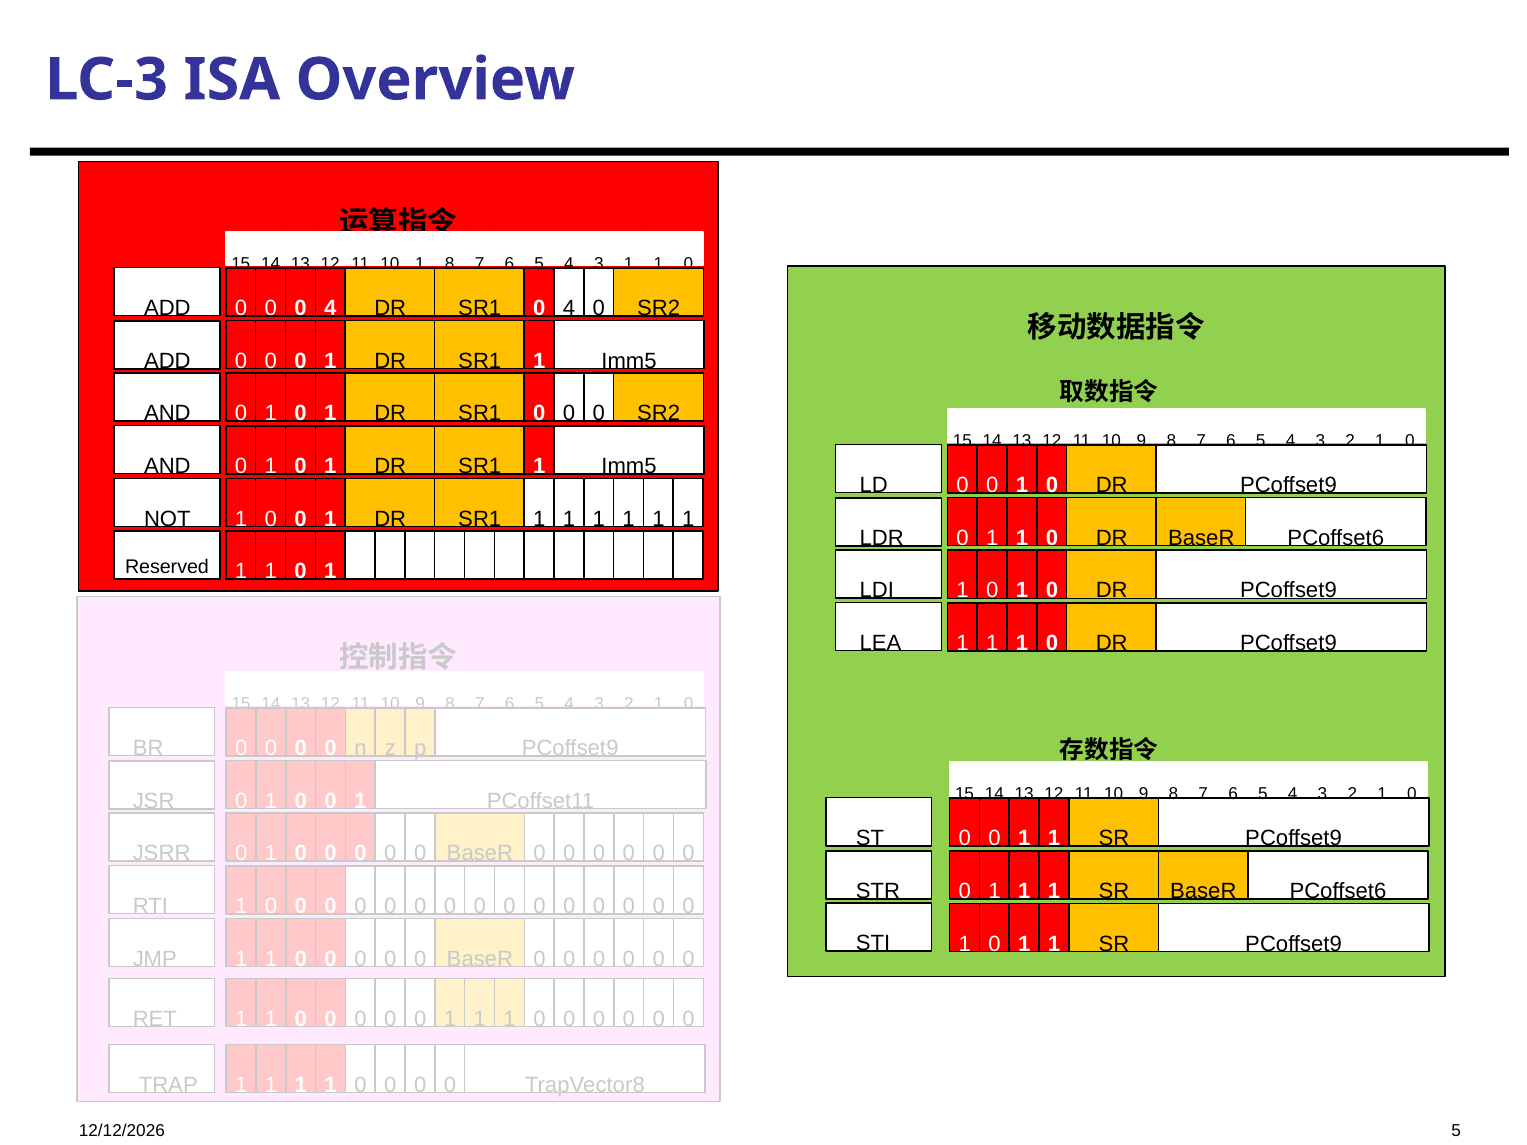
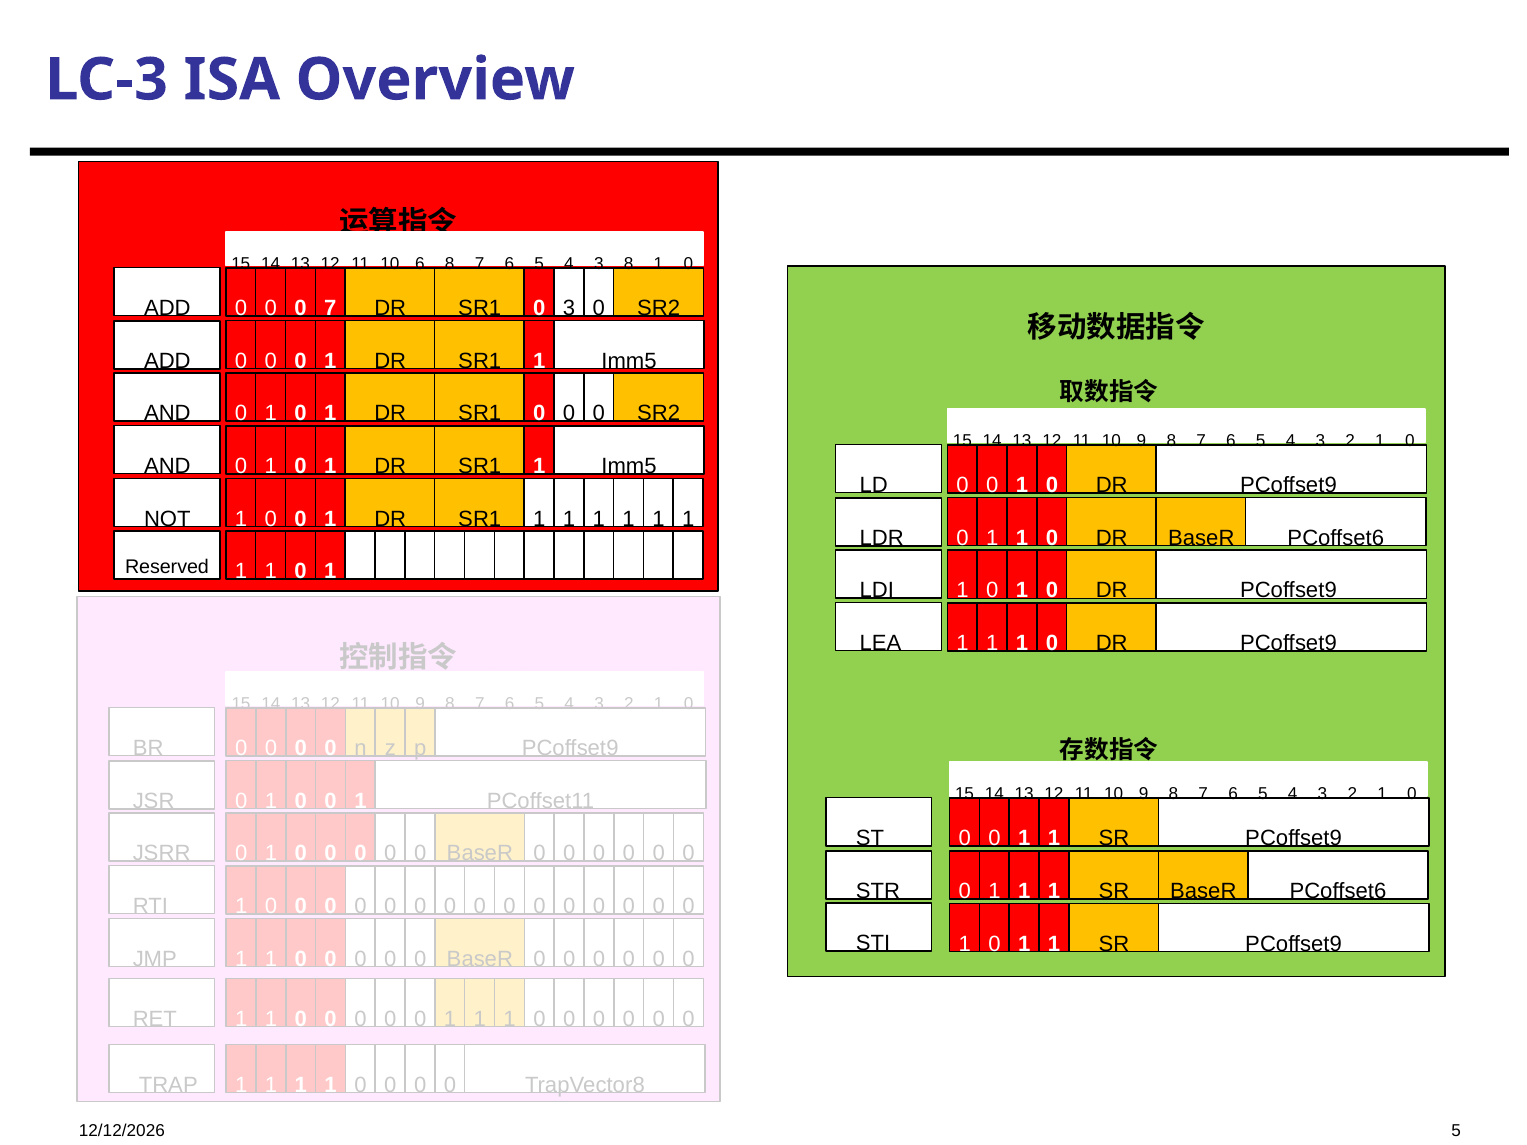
10 1: 1 -> 6
3 1: 1 -> 8
0 0 4: 4 -> 7
SR1 0 4: 4 -> 3
